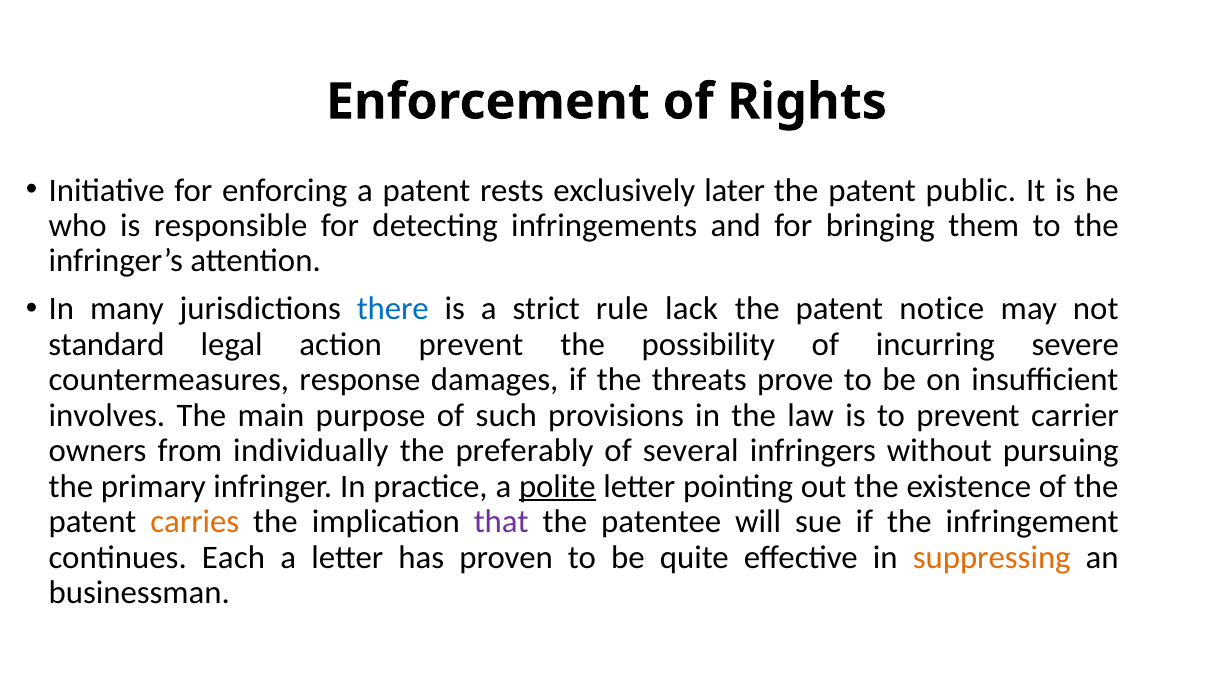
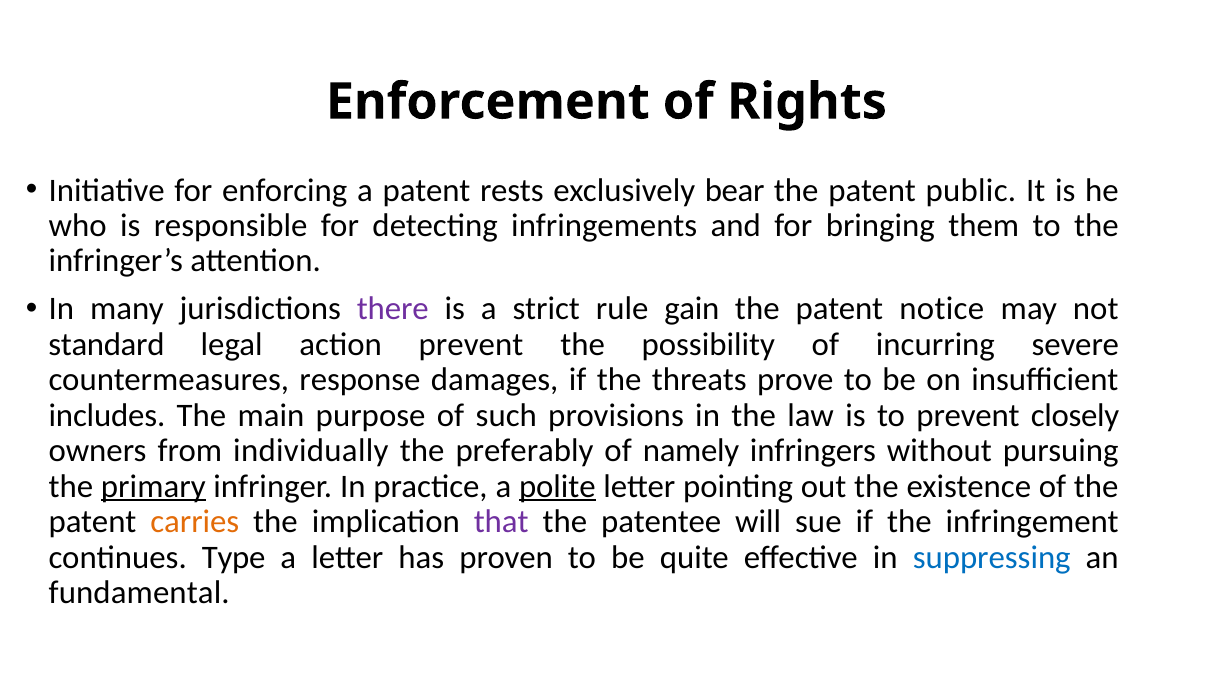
later: later -> bear
there colour: blue -> purple
lack: lack -> gain
involves: involves -> includes
carrier: carrier -> closely
several: several -> namely
primary underline: none -> present
Each: Each -> Type
suppressing colour: orange -> blue
businessman: businessman -> fundamental
